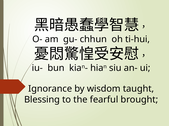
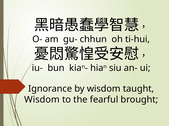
Blessing at (42, 100): Blessing -> Wisdom
